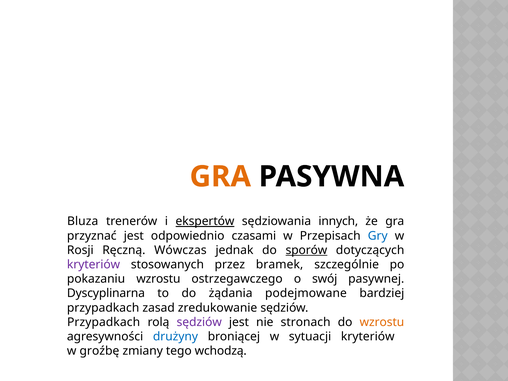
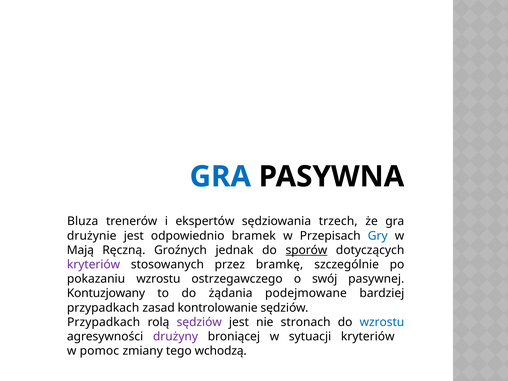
GRA at (220, 177) colour: orange -> blue
ekspertów underline: present -> none
innych: innych -> trzech
przyznać: przyznać -> drużynie
czasami: czasami -> bramek
Rosji: Rosji -> Mają
Wówczas: Wówczas -> Groźnych
bramek: bramek -> bramkę
Dyscyplinarna: Dyscyplinarna -> Kontuzjowany
zredukowanie: zredukowanie -> kontrolowanie
wzrostu at (382, 322) colour: orange -> blue
drużyny colour: blue -> purple
groźbę: groźbę -> pomoc
